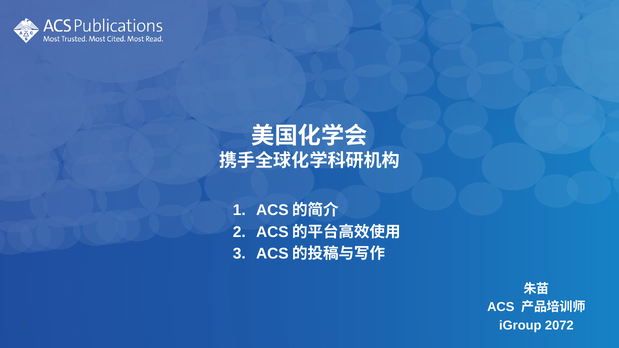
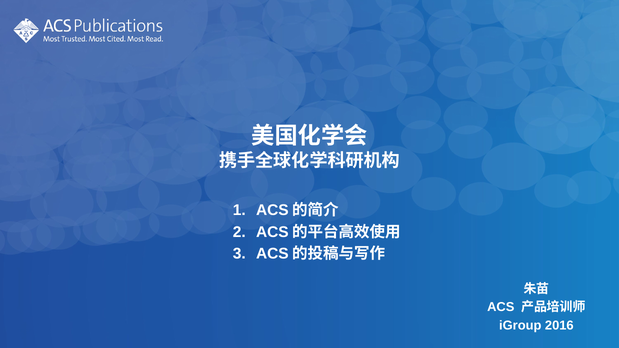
2072: 2072 -> 2016
